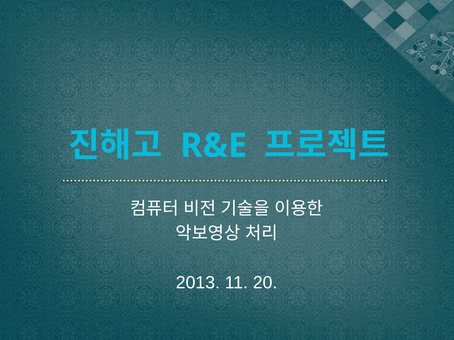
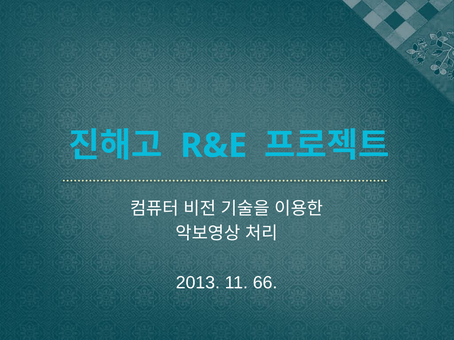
20: 20 -> 66
